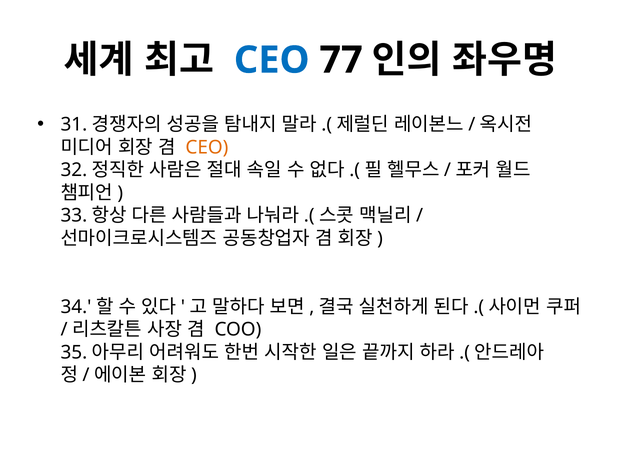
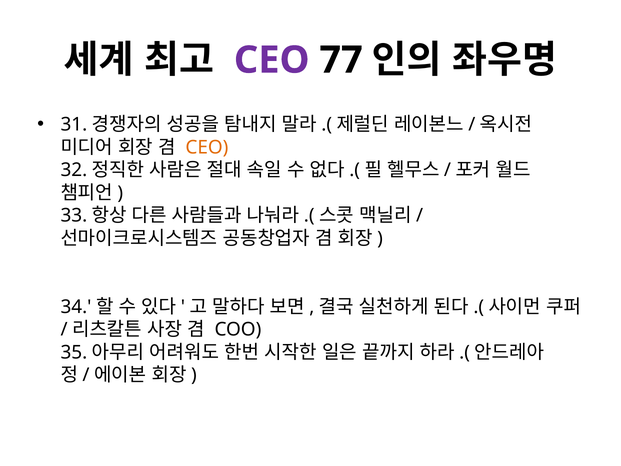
CEO at (272, 60) colour: blue -> purple
